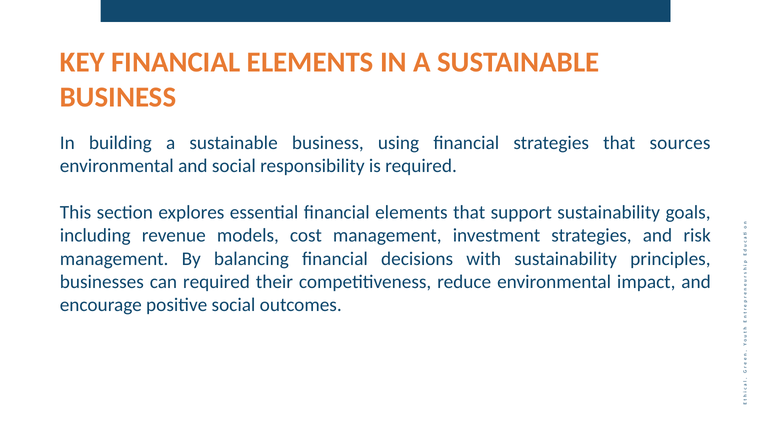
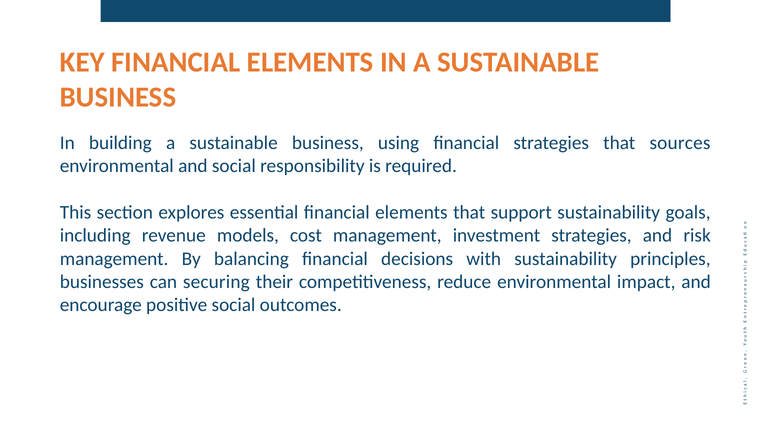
can required: required -> securing
